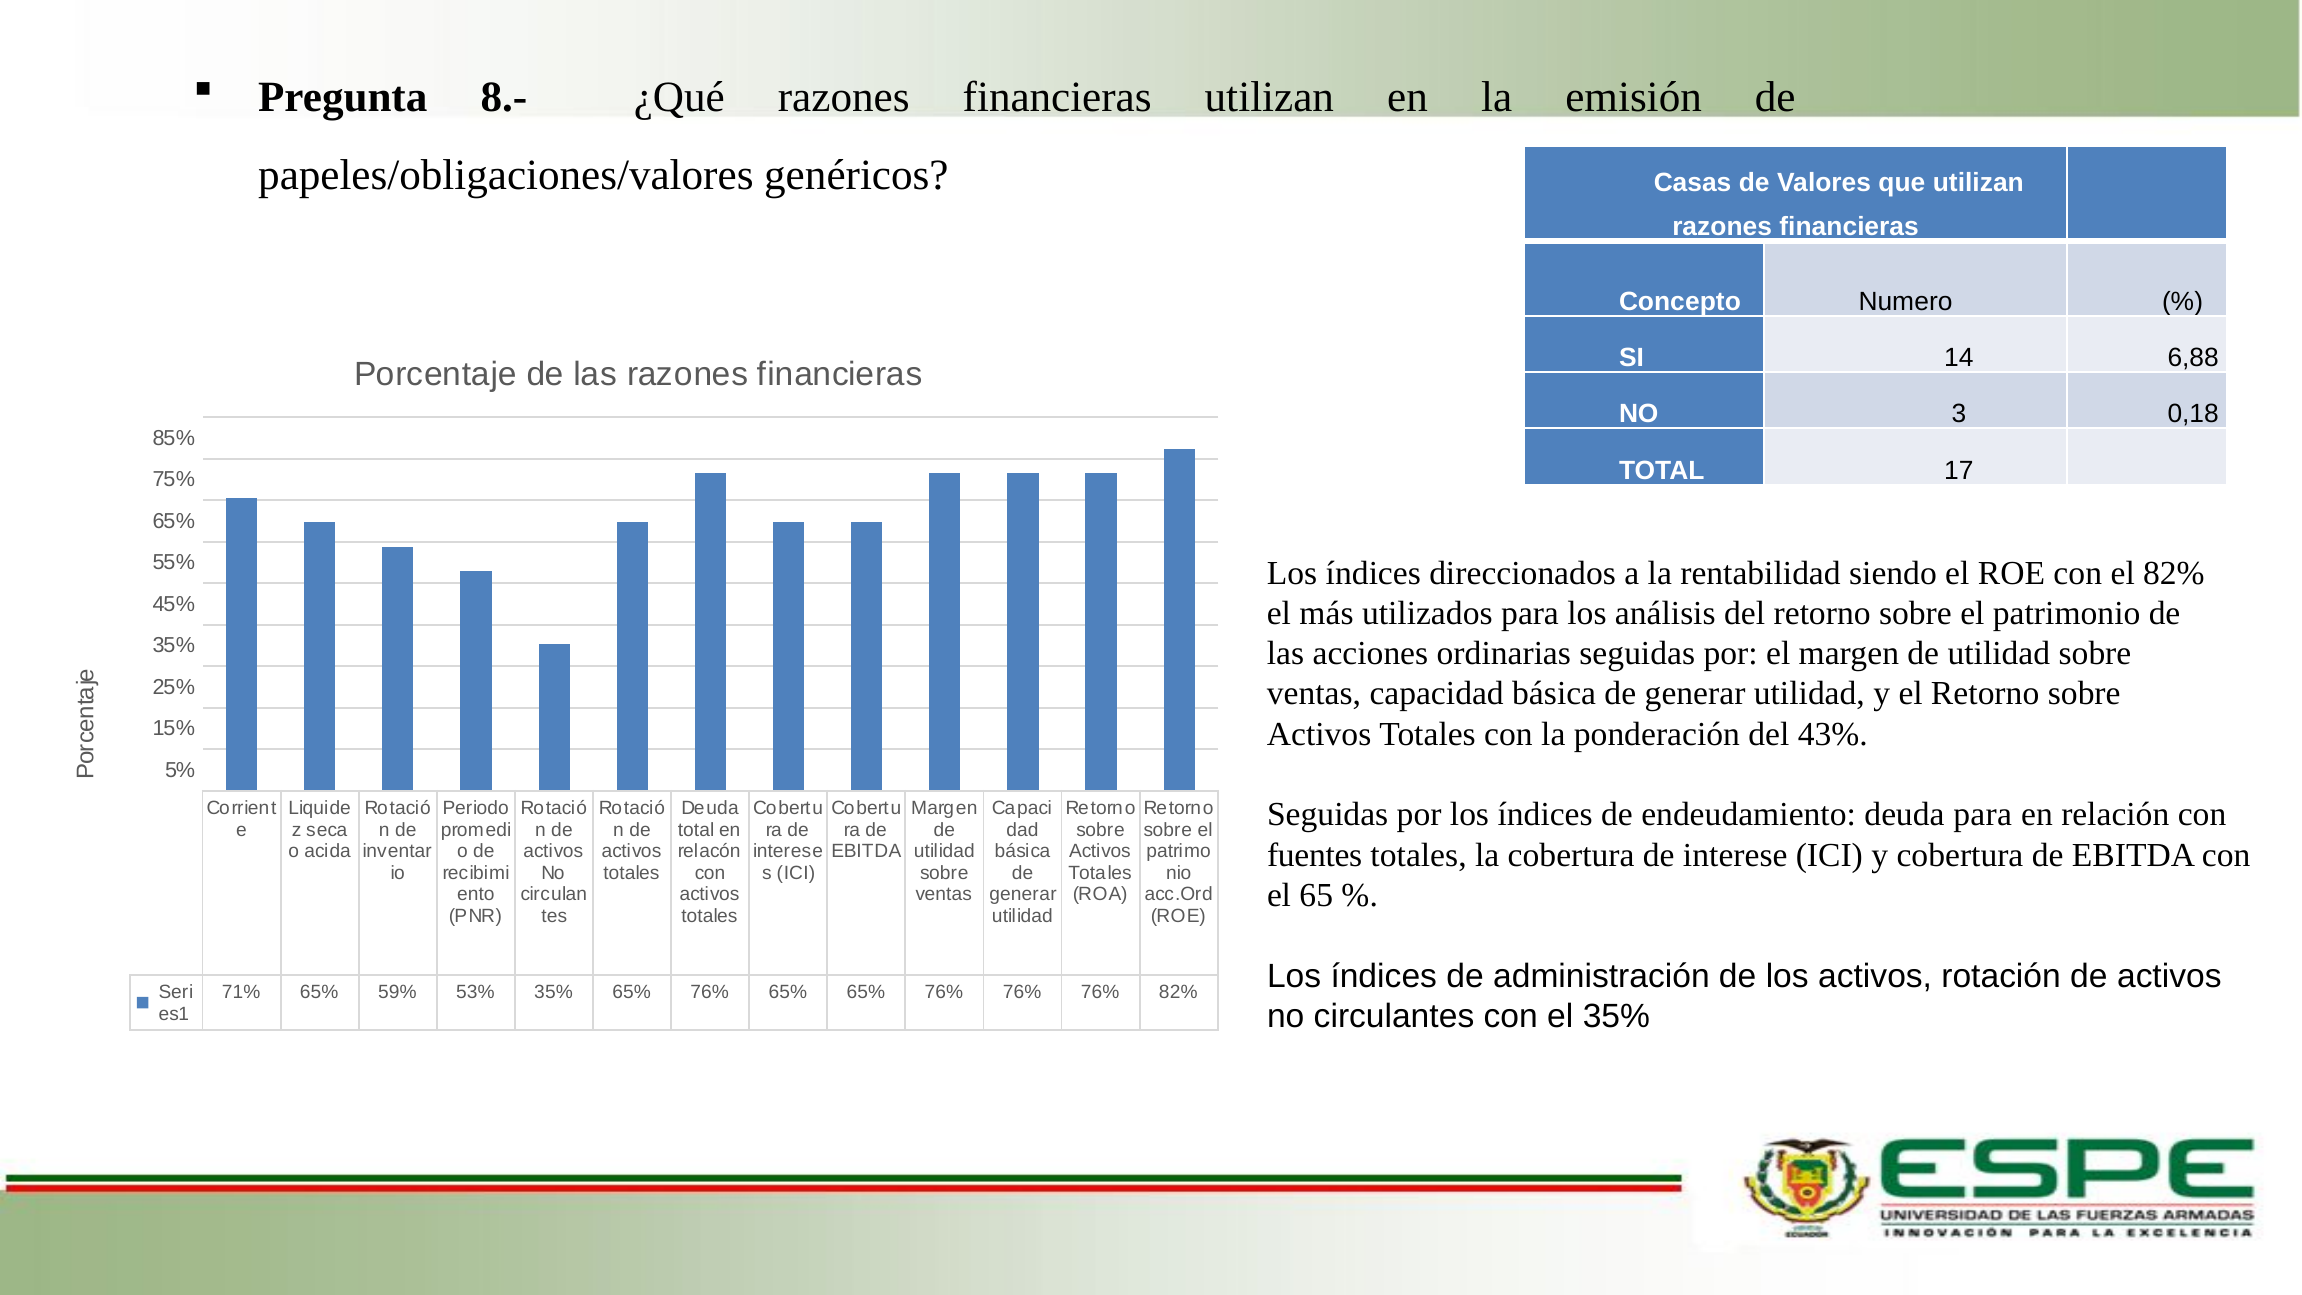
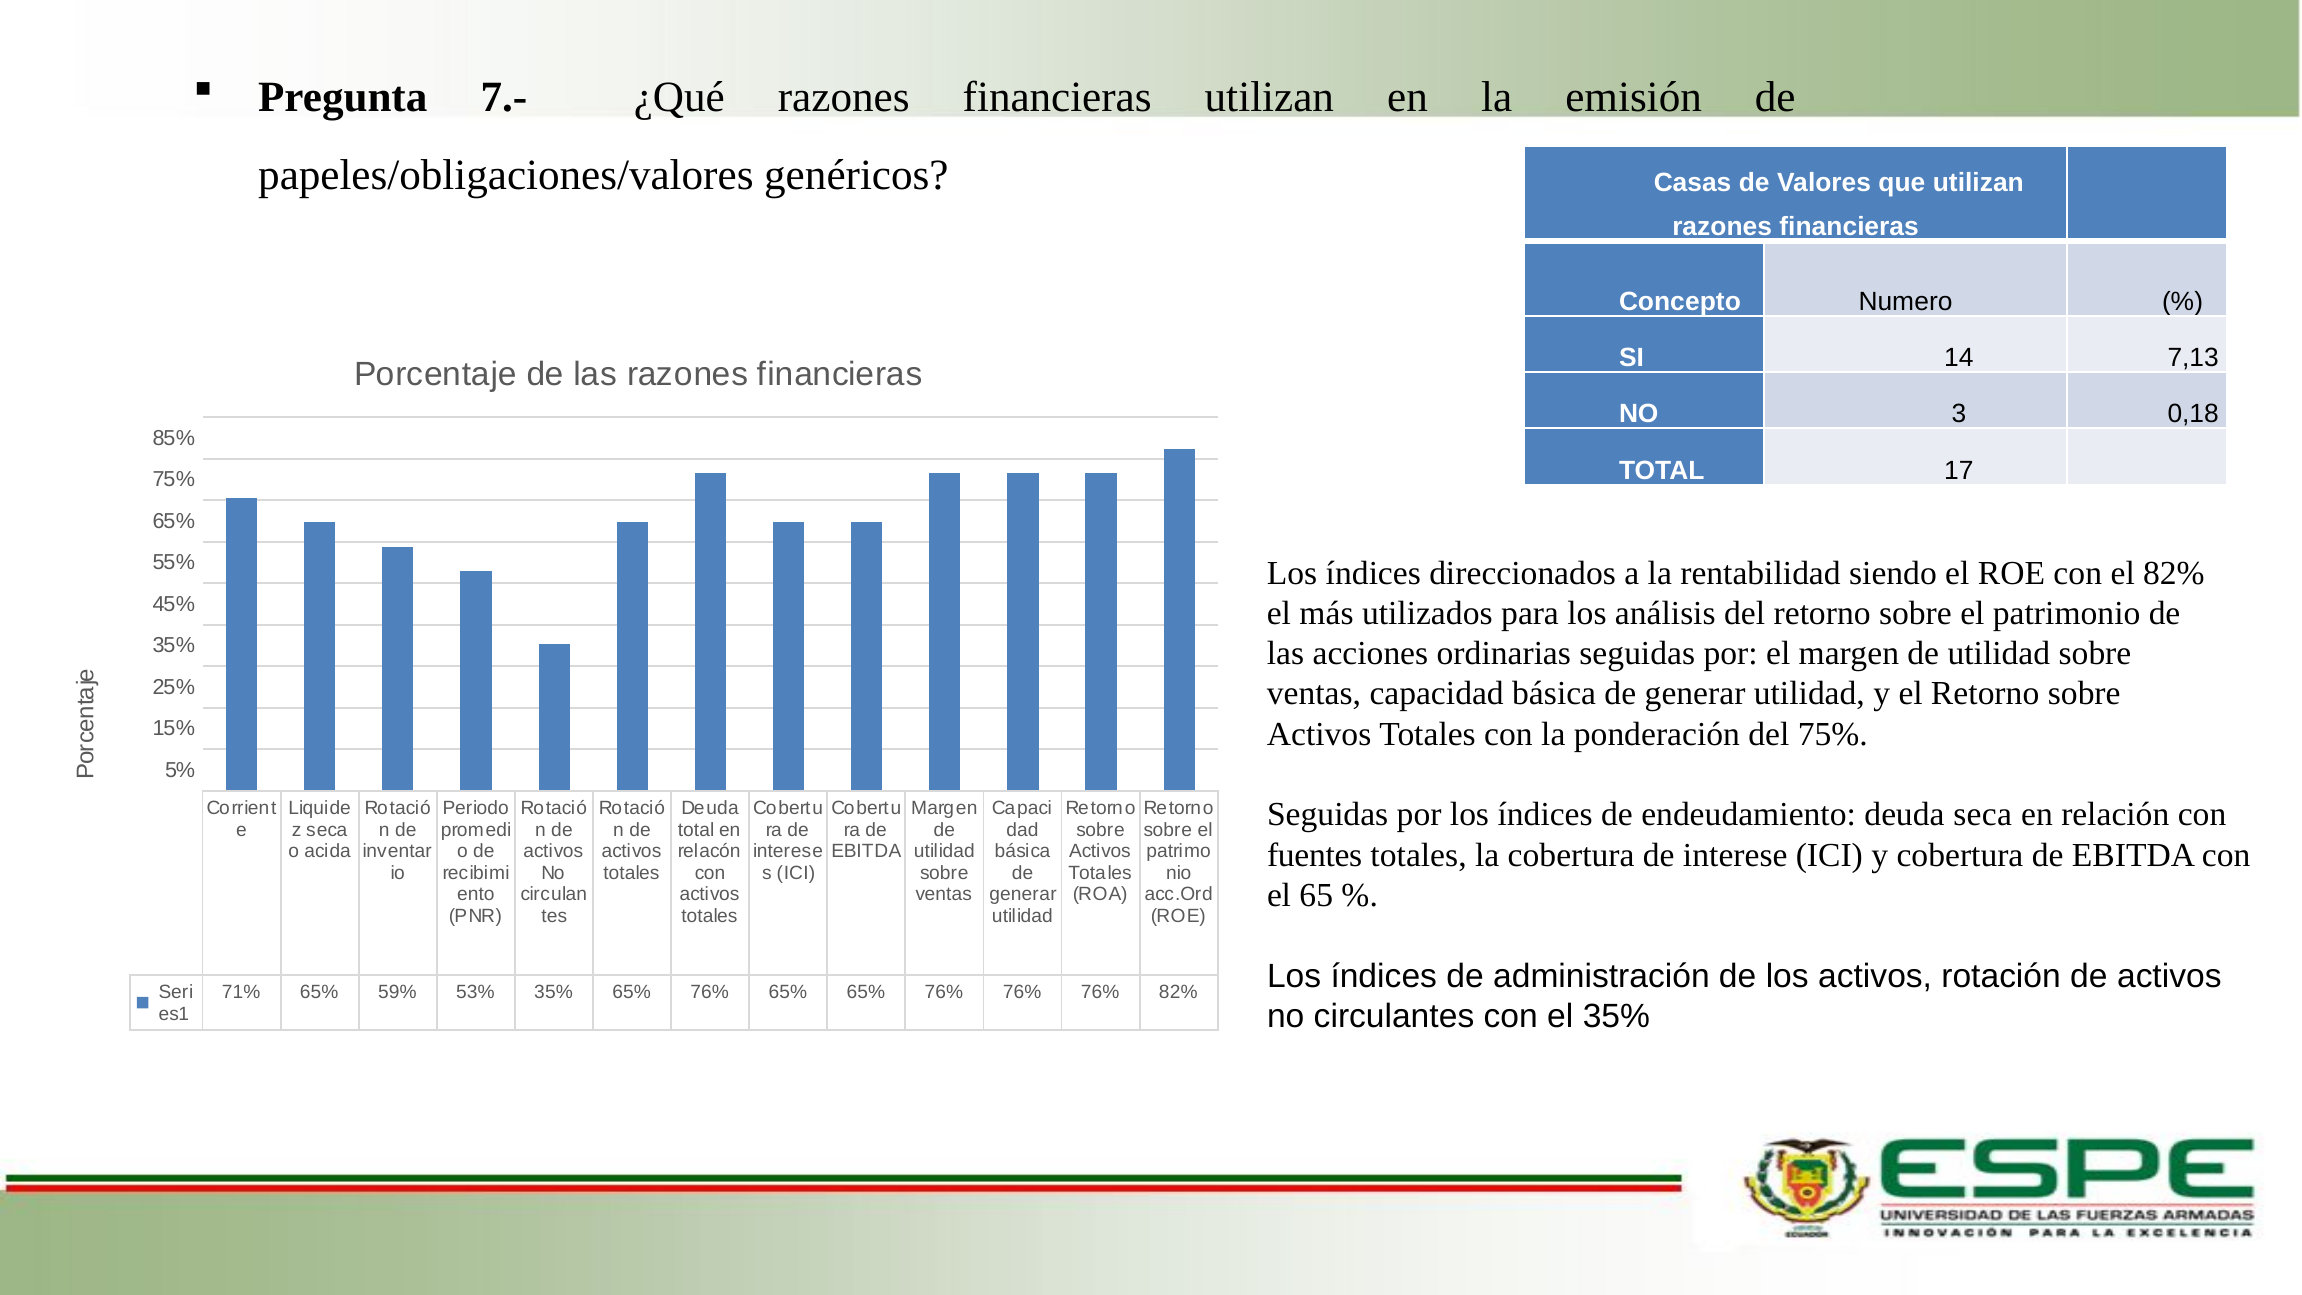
8.-: 8.- -> 7.-
6,88: 6,88 -> 7,13
del 43%: 43% -> 75%
deuda para: para -> seca
